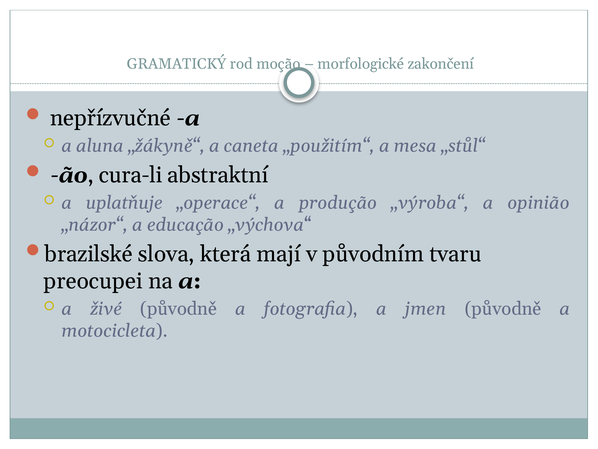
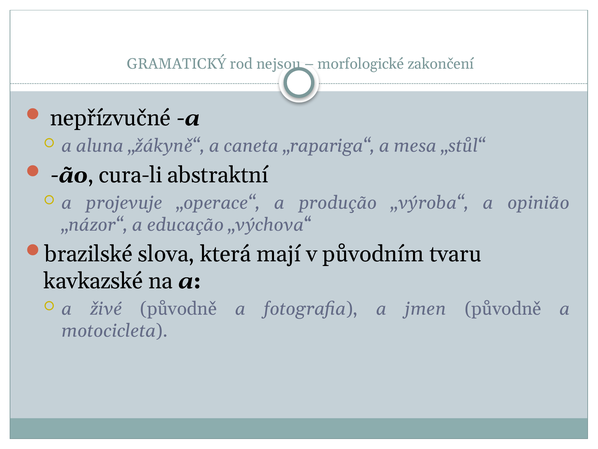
moção: moção -> nejsou
„použitím“: „použitím“ -> „rapariga“
uplatňuje: uplatňuje -> projevuje
preocupei: preocupei -> kavkazské
